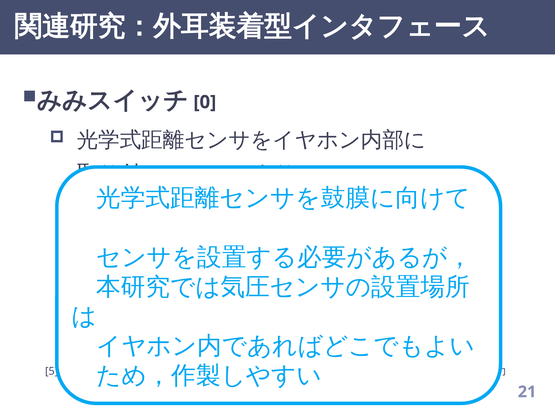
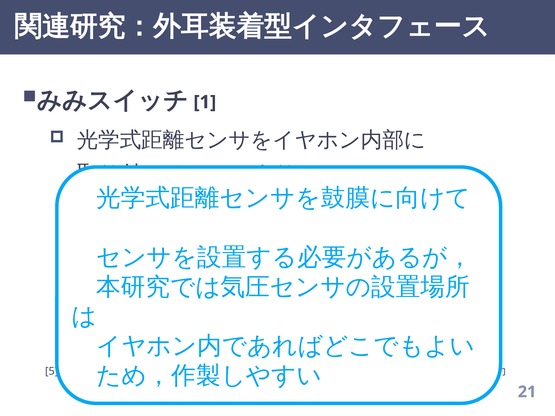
0: 0 -> 1
